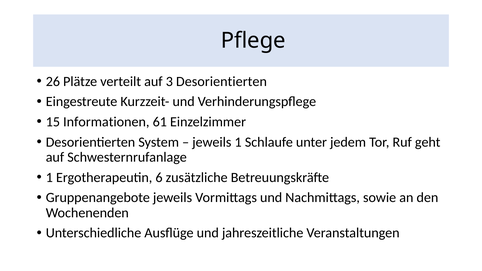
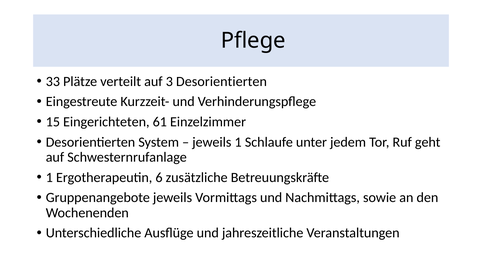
26: 26 -> 33
Informationen: Informationen -> Eingerichteten
